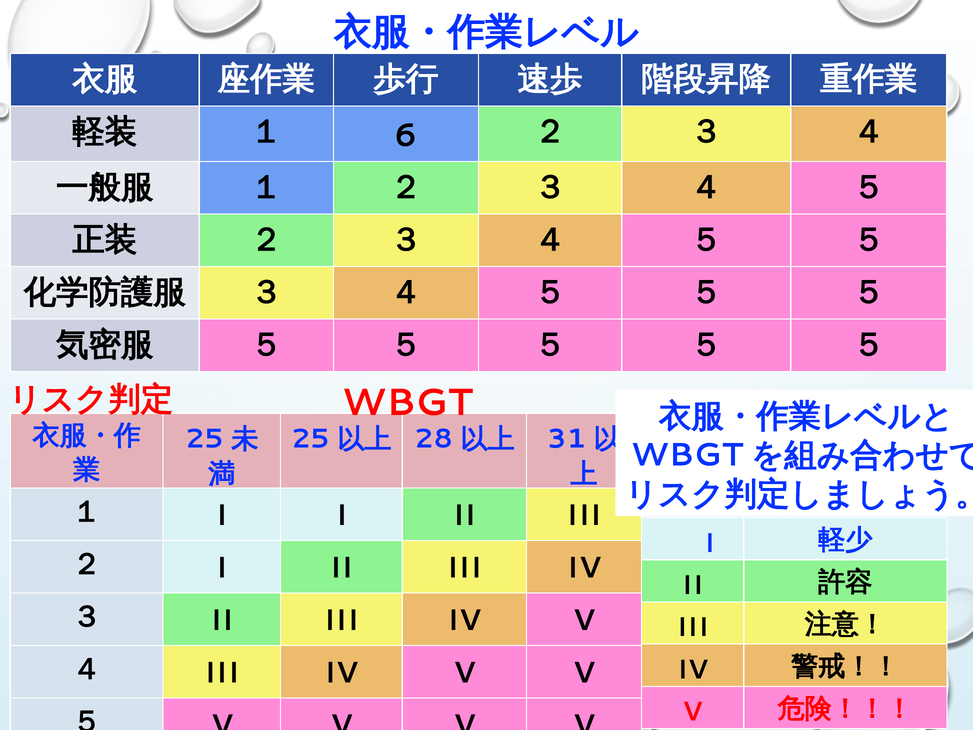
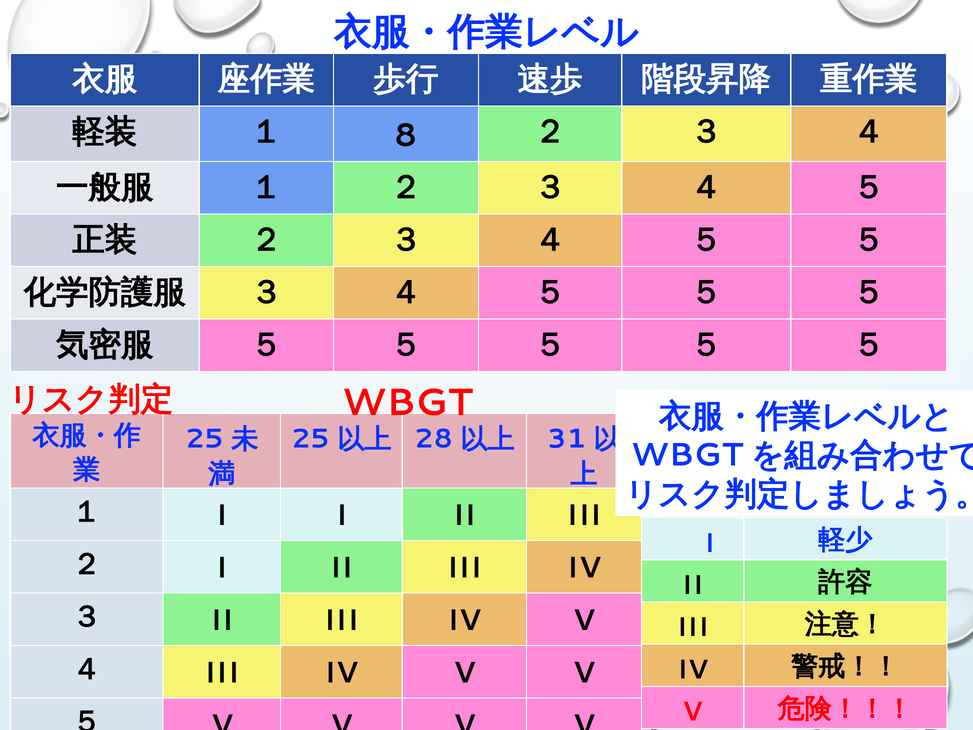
6: 6 -> 8
